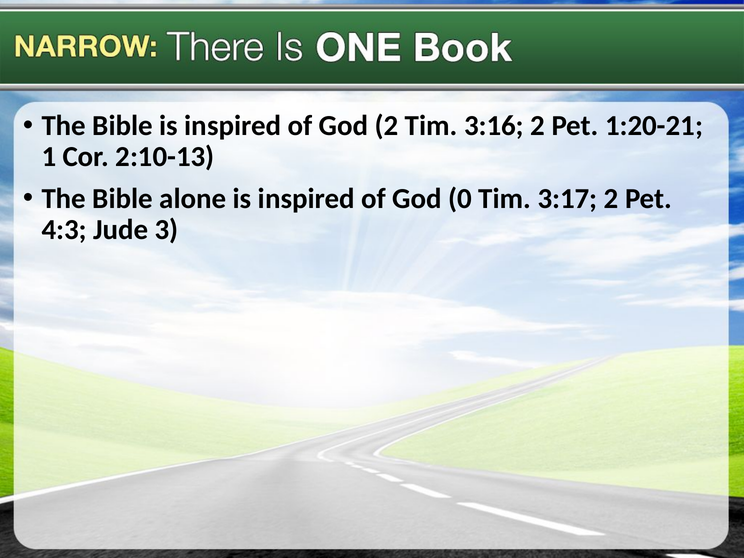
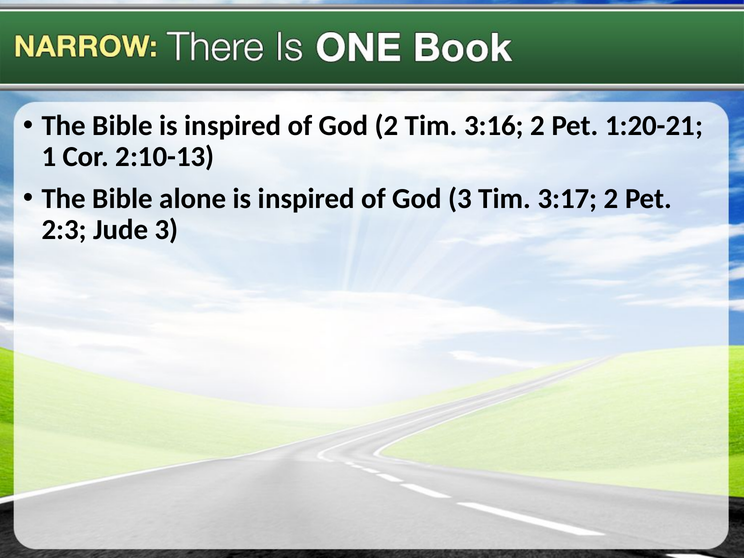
God 0: 0 -> 3
4:3: 4:3 -> 2:3
